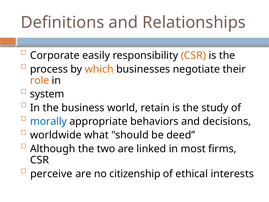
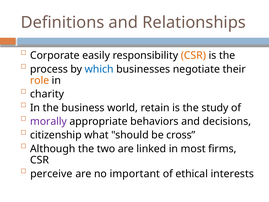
which colour: orange -> blue
system: system -> charity
morally colour: blue -> purple
worldwide: worldwide -> citizenship
deed: deed -> cross
citizenship: citizenship -> important
